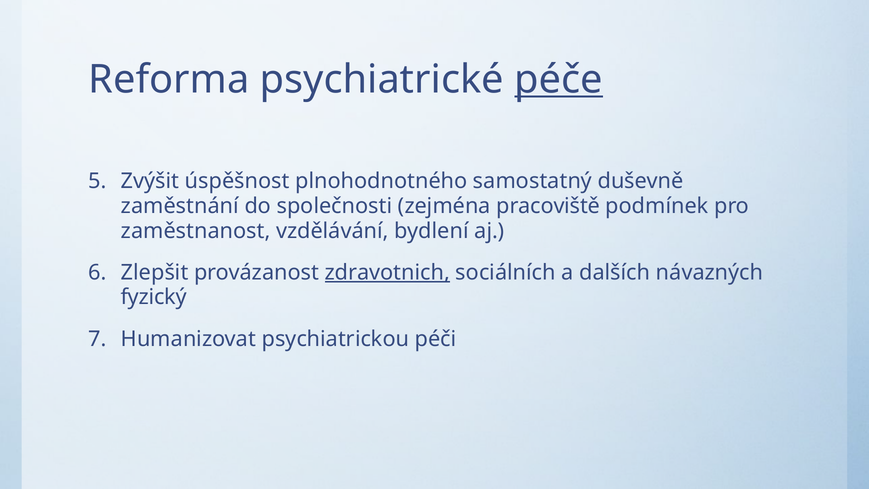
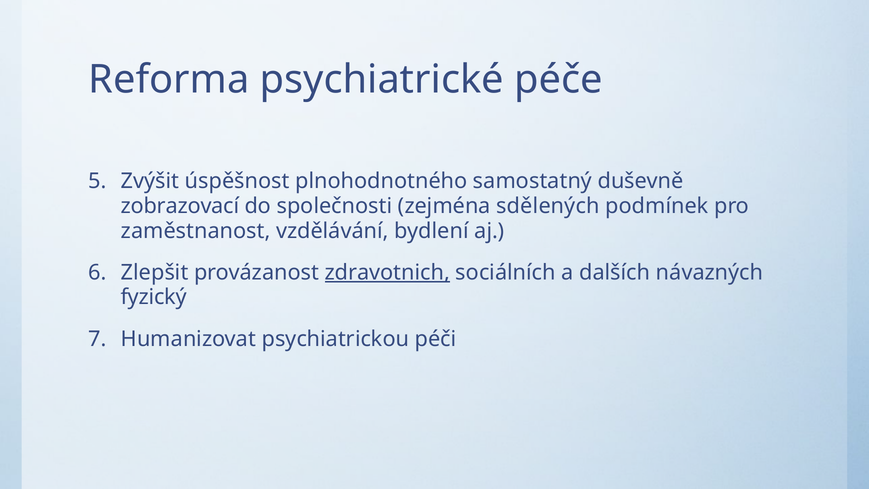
péče underline: present -> none
zaměstnání: zaměstnání -> zobrazovací
pracoviště: pracoviště -> sdělených
